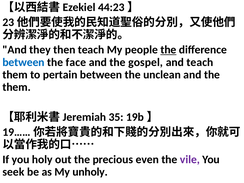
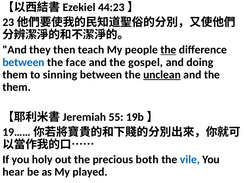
and teach: teach -> doing
pertain: pertain -> sinning
unclean underline: none -> present
35: 35 -> 55
even: even -> both
vile colour: purple -> blue
seek: seek -> hear
unholy: unholy -> played
